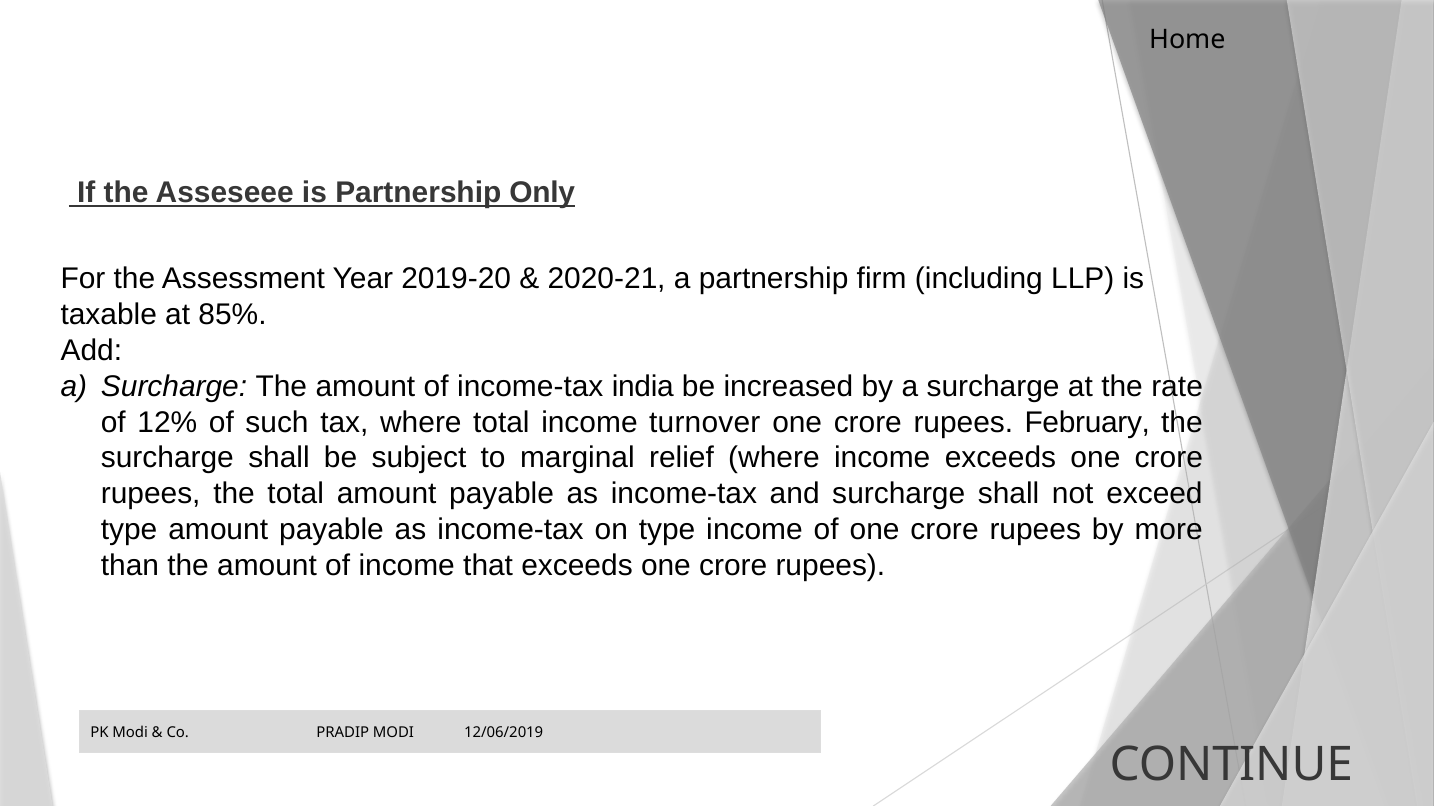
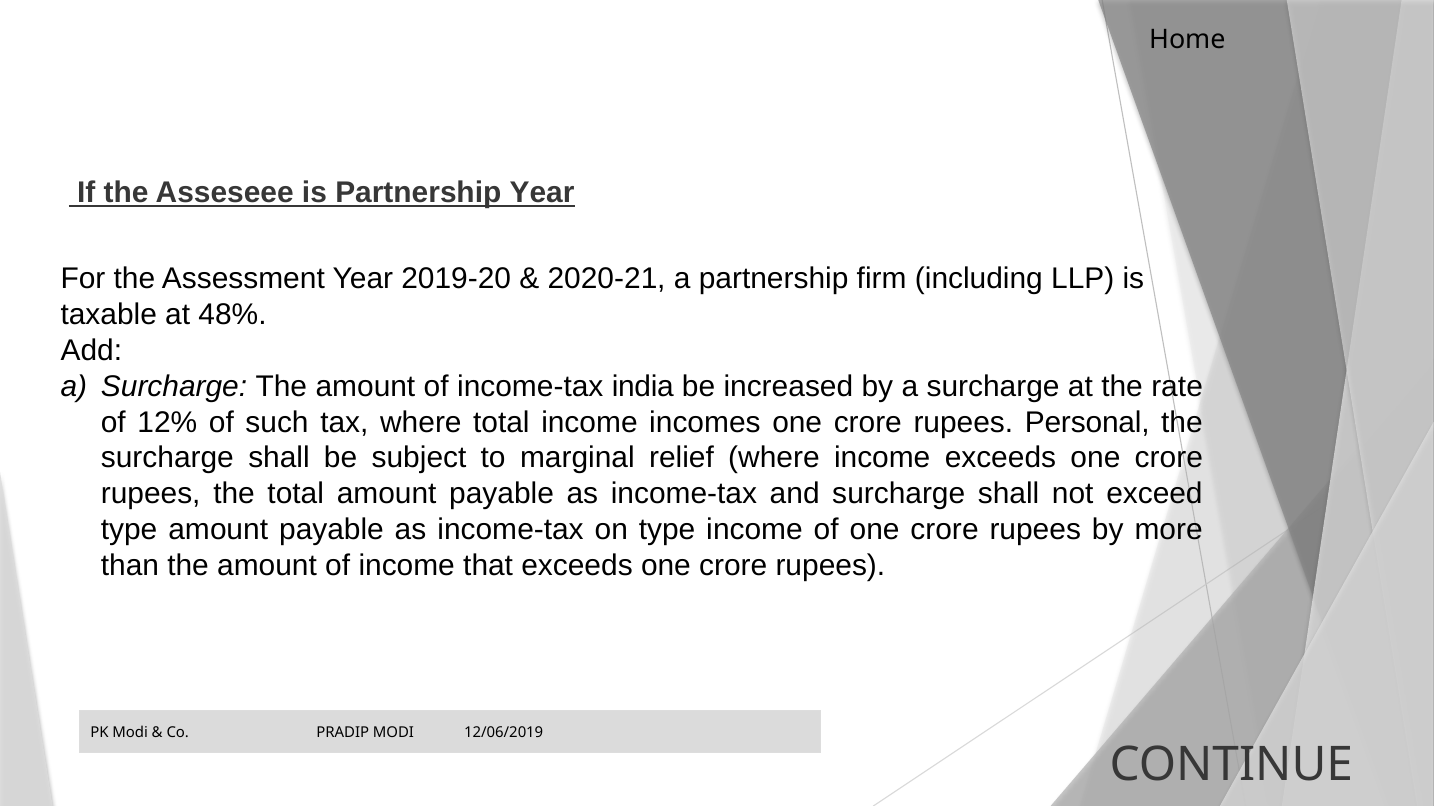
Partnership Only: Only -> Year
85%: 85% -> 48%
turnover: turnover -> incomes
February: February -> Personal
